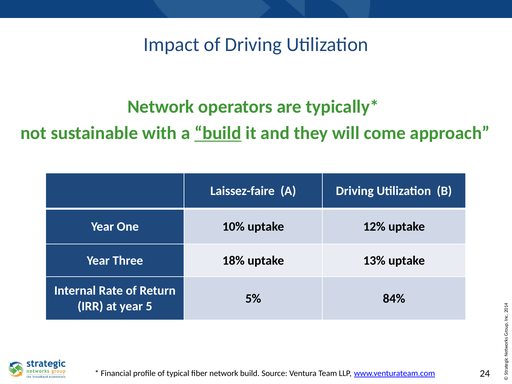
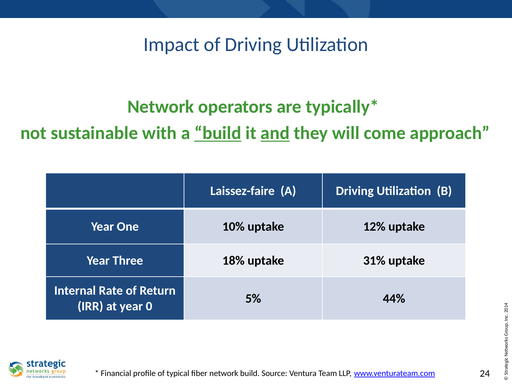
and underline: none -> present
13%: 13% -> 31%
84%: 84% -> 44%
year 5: 5 -> 0
